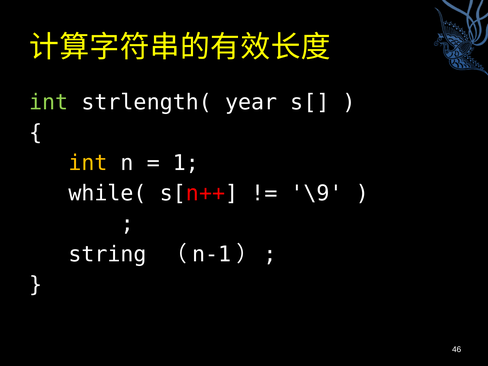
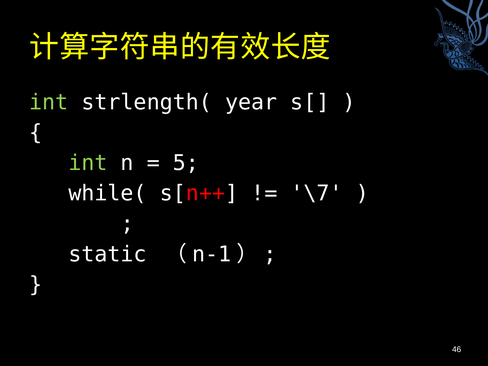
int at (88, 163) colour: yellow -> light green
1: 1 -> 5
\9: \9 -> \7
string: string -> static
